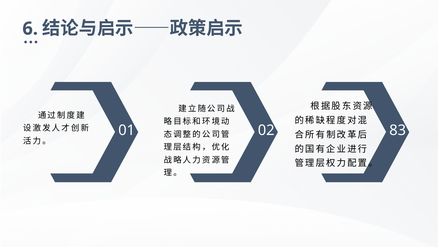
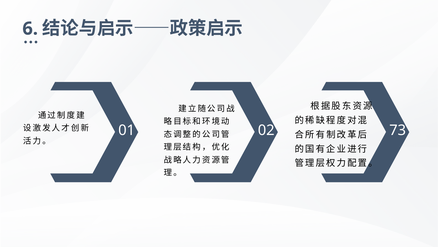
83: 83 -> 73
